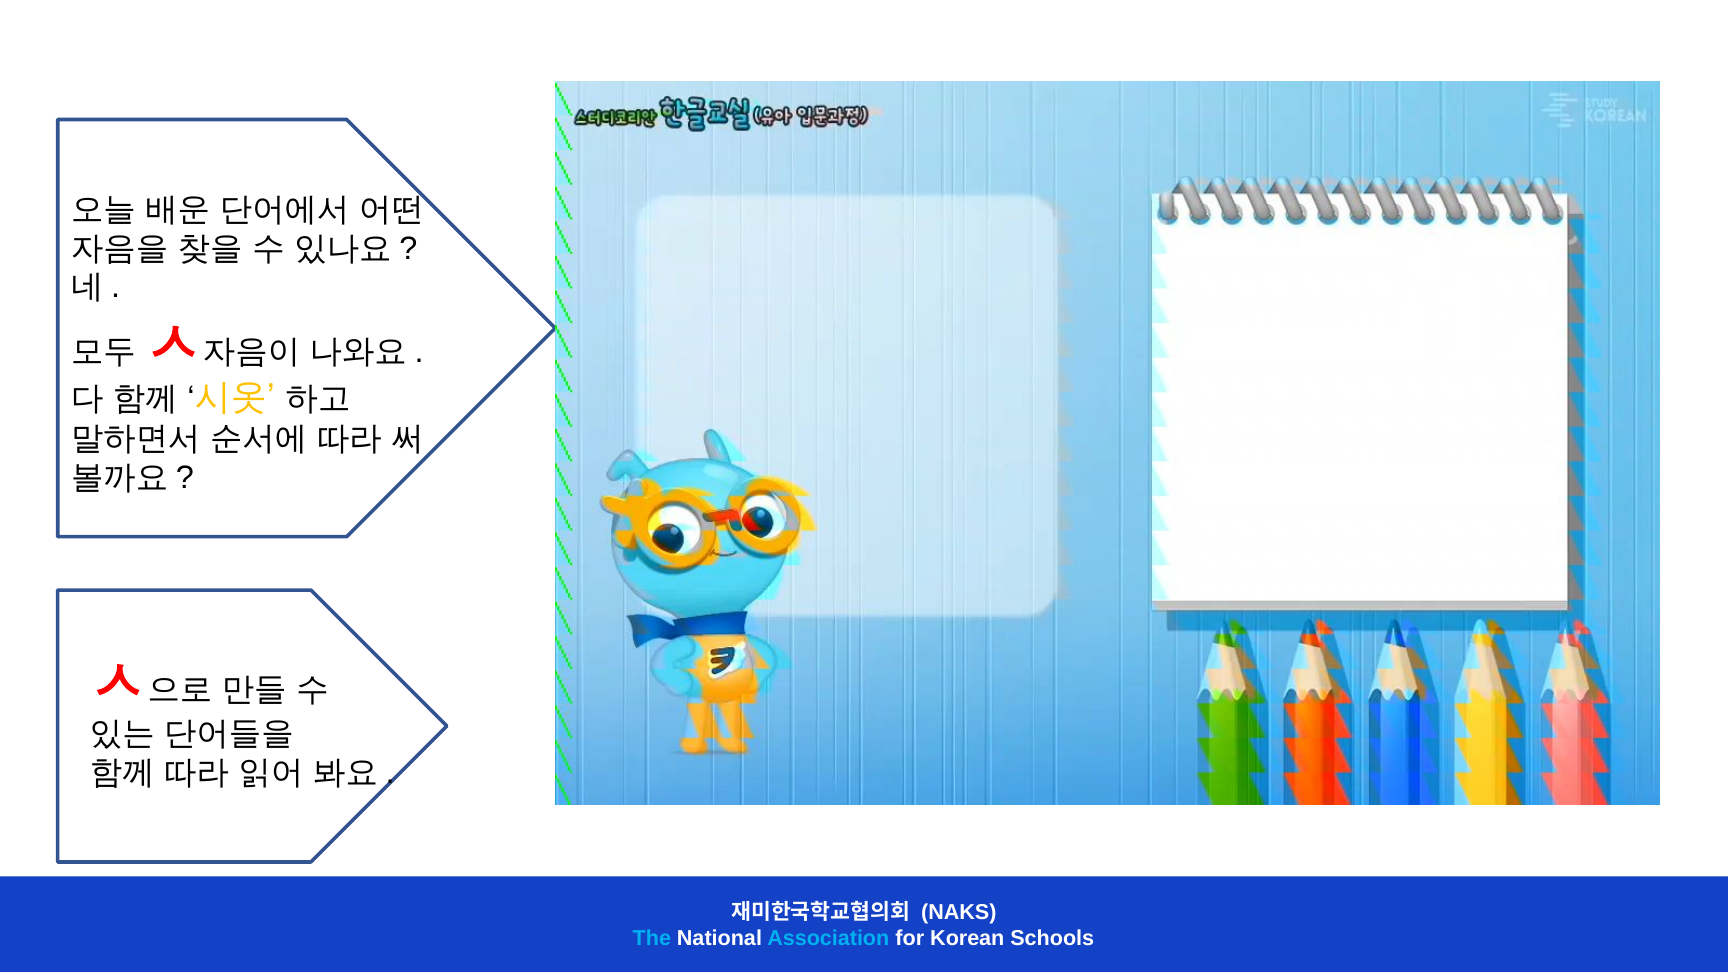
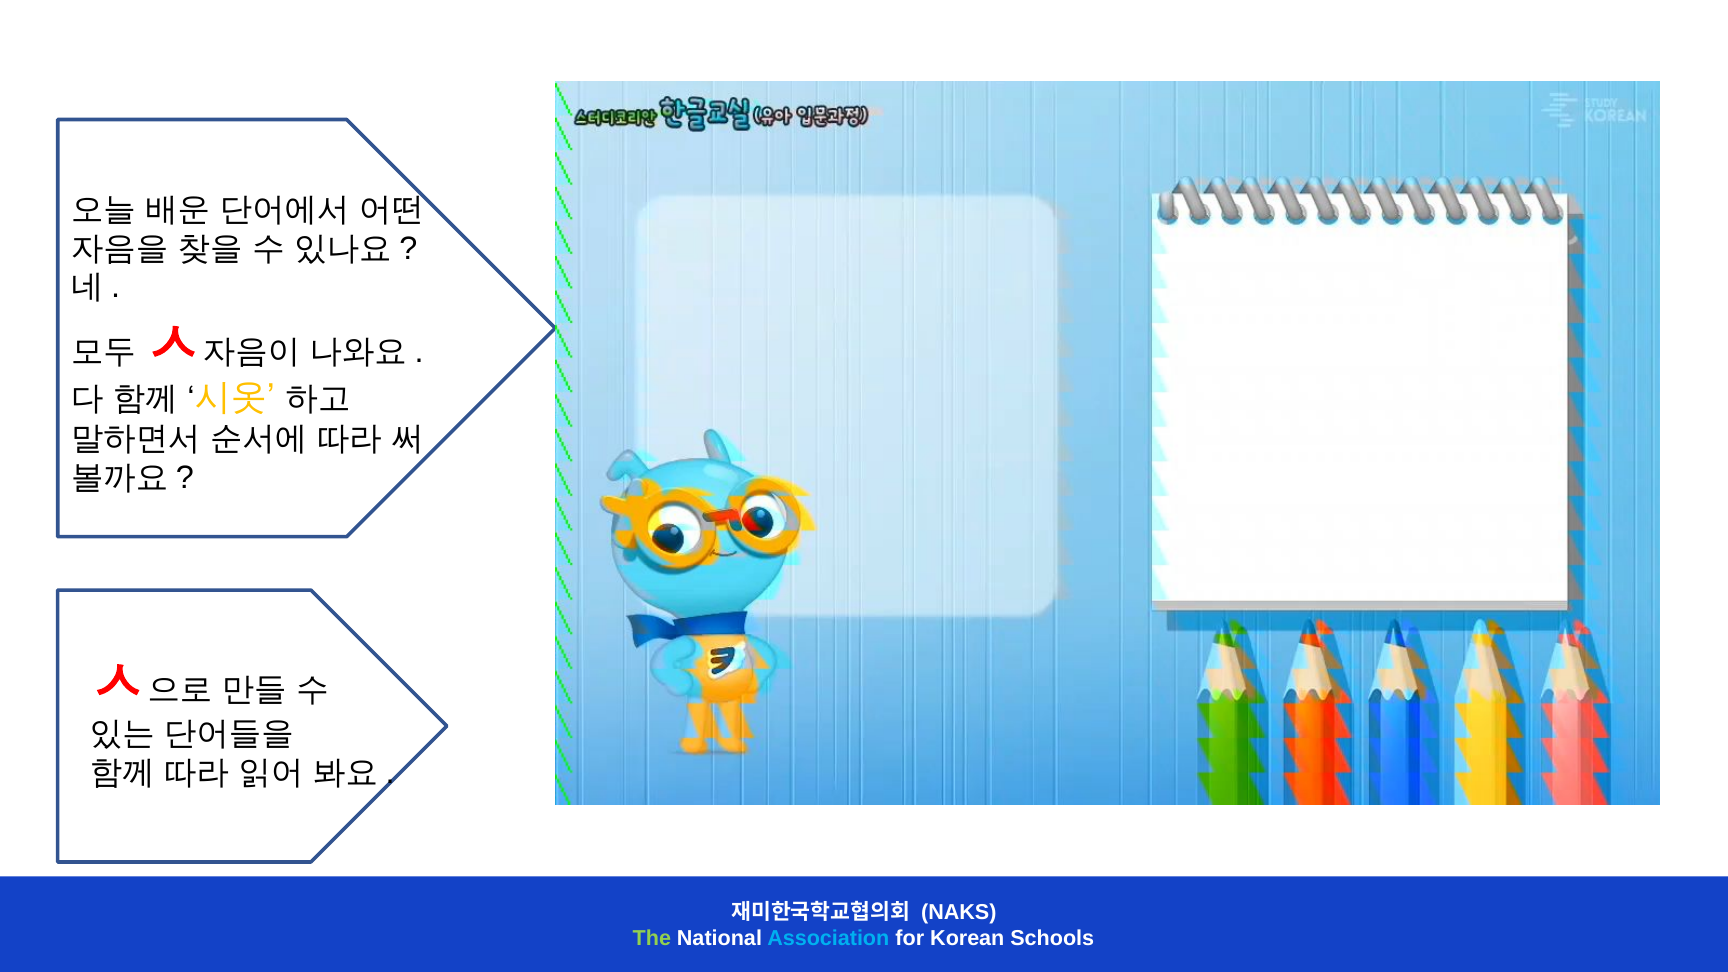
The colour: light blue -> light green
